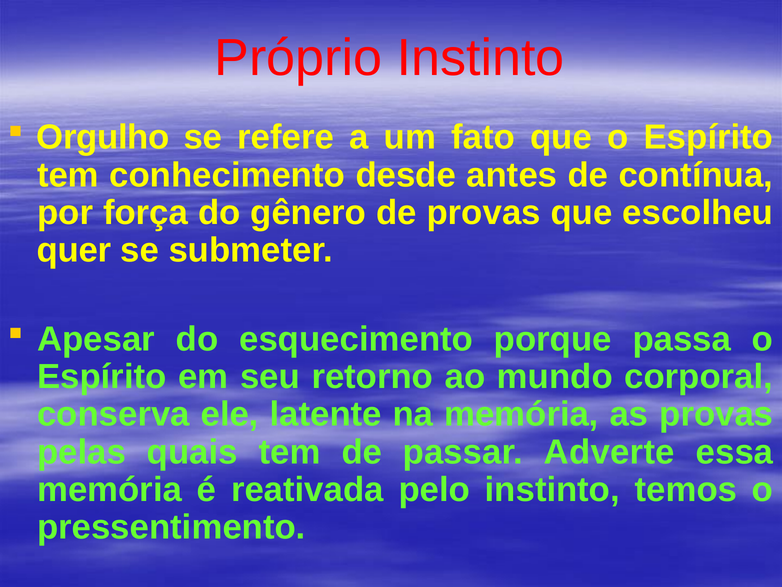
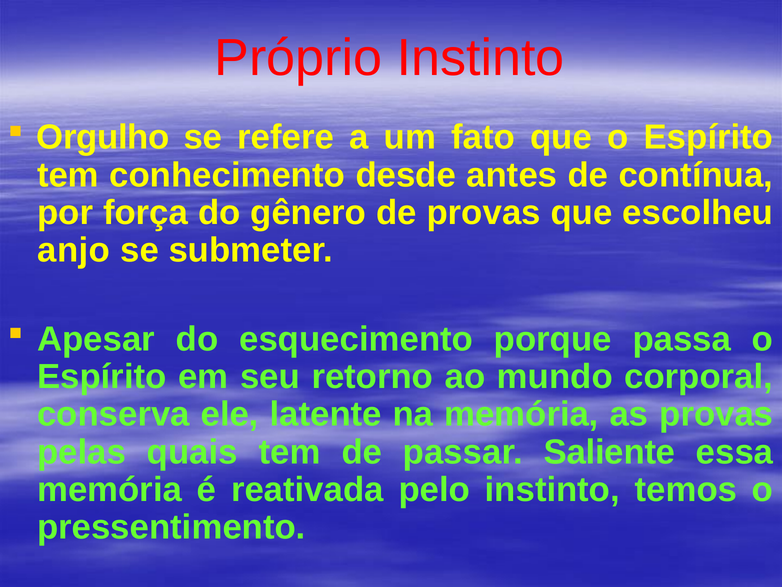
quer: quer -> anjo
Adverte: Adverte -> Saliente
